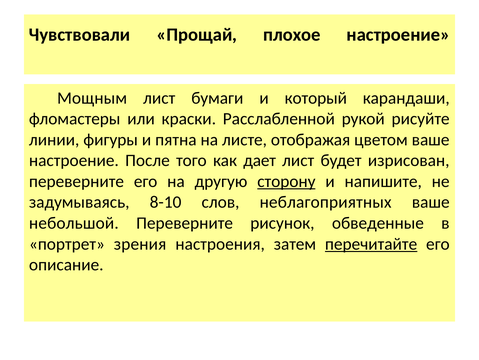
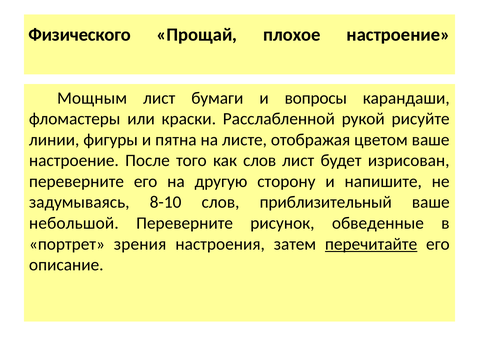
Чувствовали: Чувствовали -> Физического
который: который -> вопросы
как дает: дает -> слов
сторону underline: present -> none
неблагоприятных: неблагоприятных -> приблизительный
